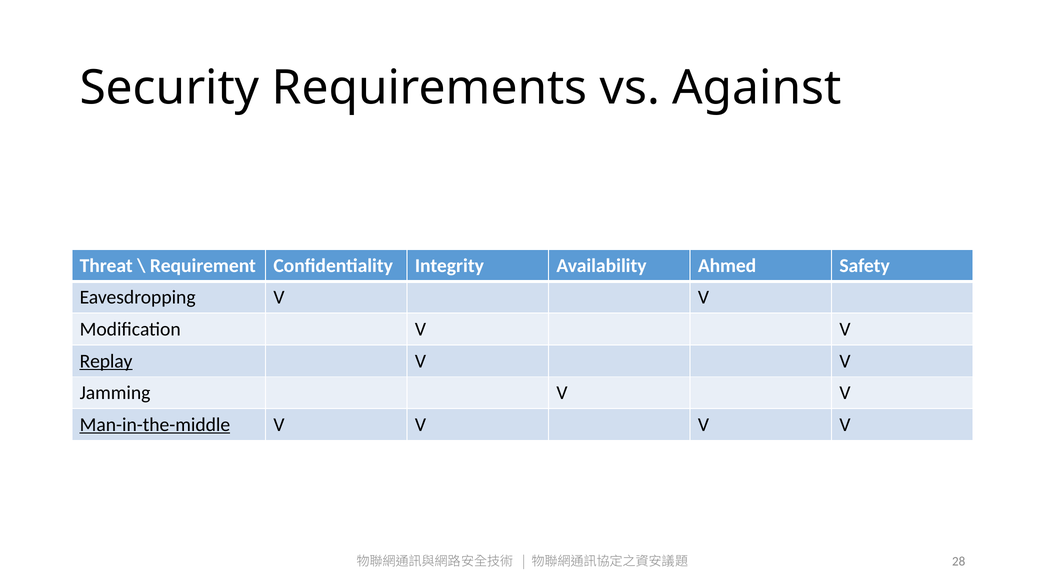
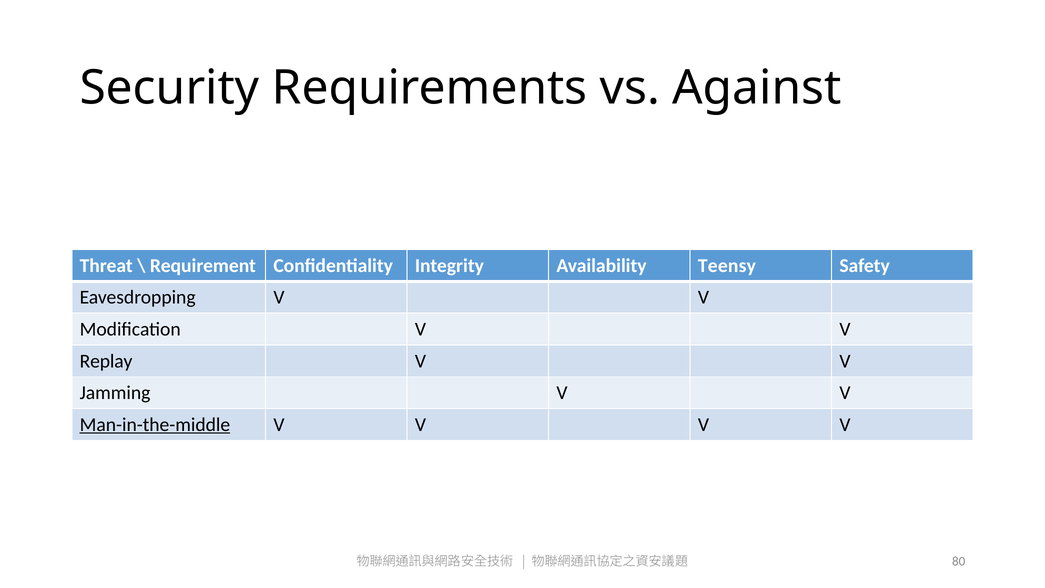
Ahmed: Ahmed -> Teensy
Replay underline: present -> none
28: 28 -> 80
